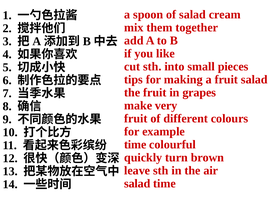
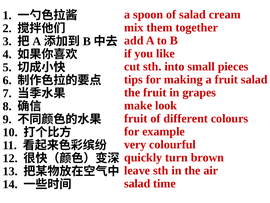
very: very -> look
time at (135, 144): time -> very
